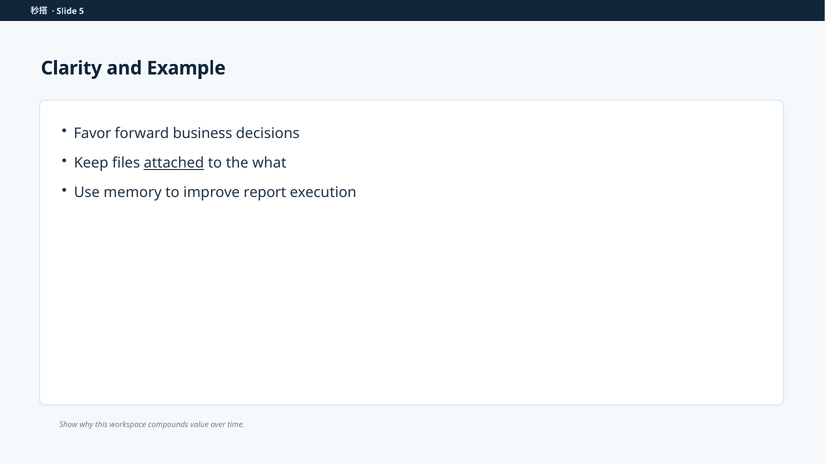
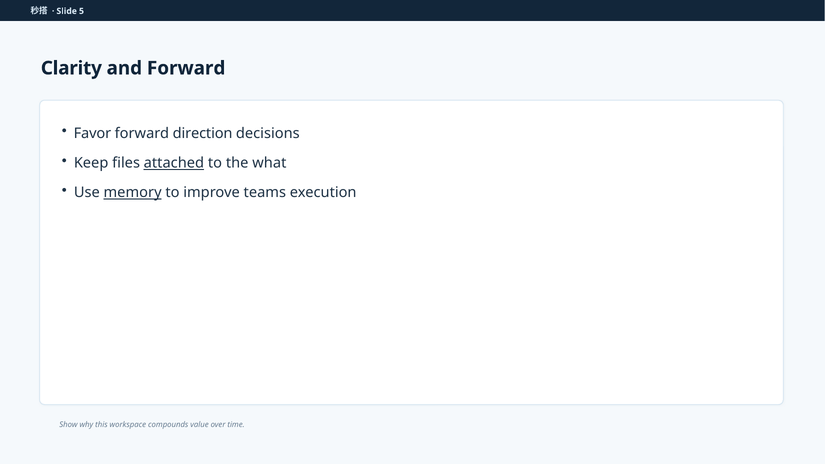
and Example: Example -> Forward
business: business -> direction
memory underline: none -> present
report: report -> teams
